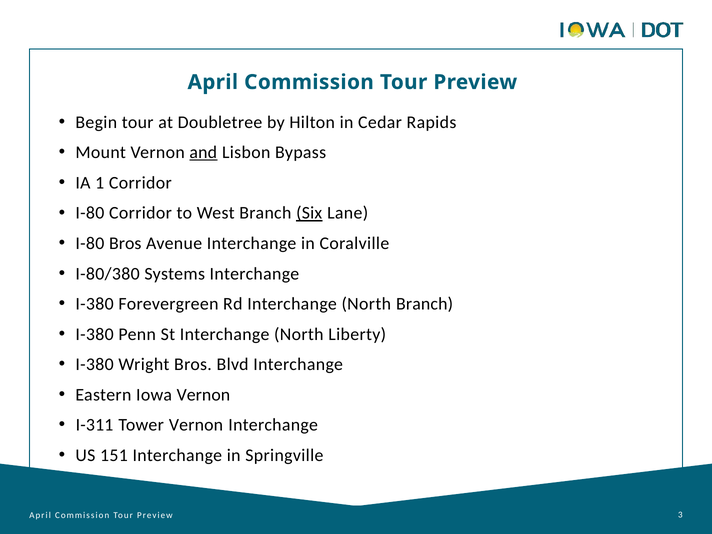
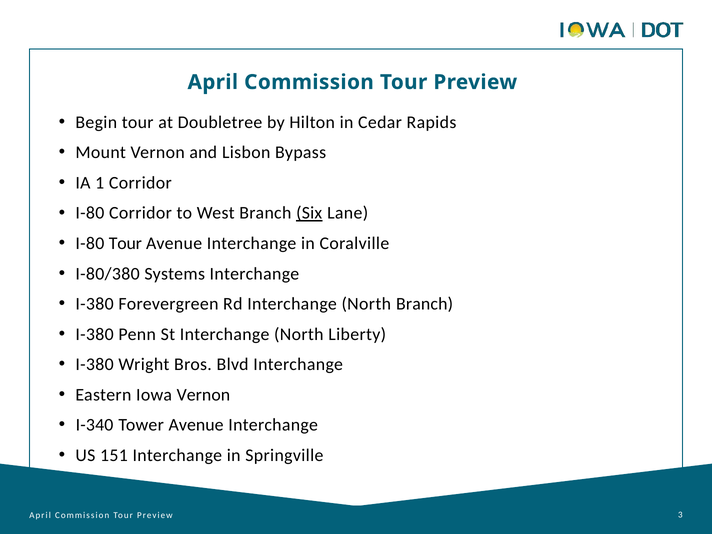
and underline: present -> none
I-80 Bros: Bros -> Tour
I-311: I-311 -> I-340
Tower Vernon: Vernon -> Avenue
